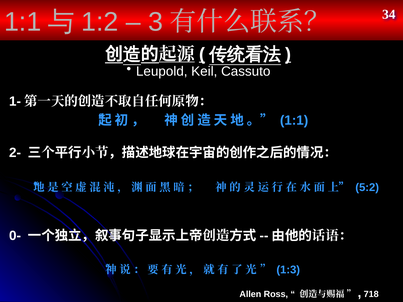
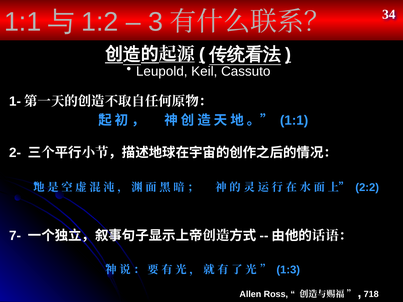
5:2: 5:2 -> 2:2
0-: 0- -> 7-
